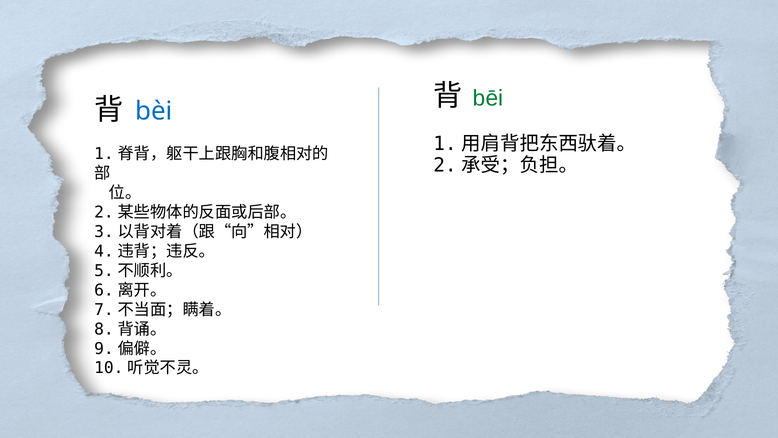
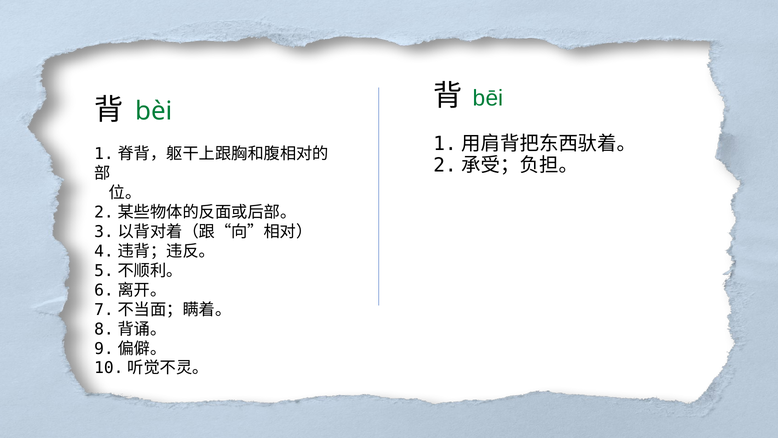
bèi colour: blue -> green
